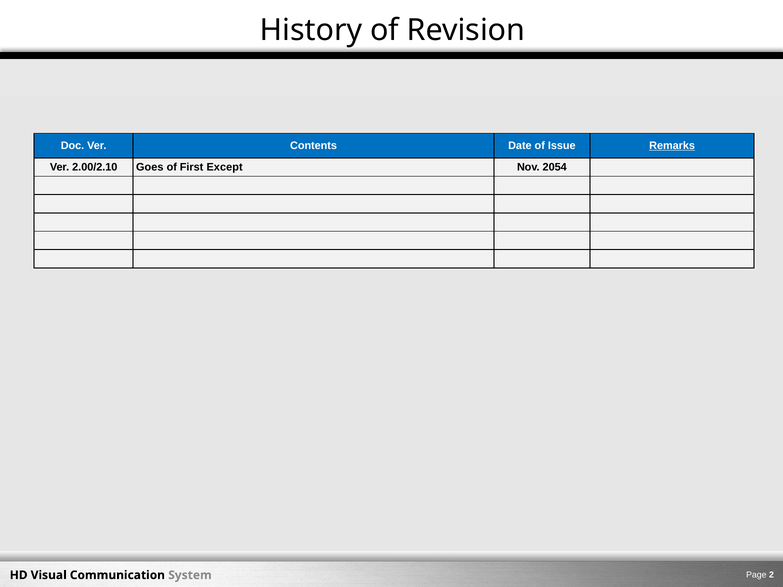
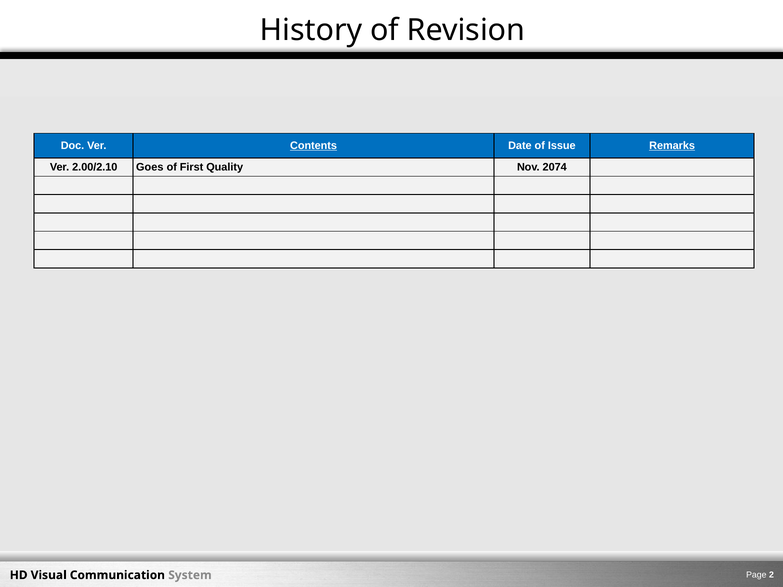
Contents underline: none -> present
Except: Except -> Quality
2054: 2054 -> 2074
